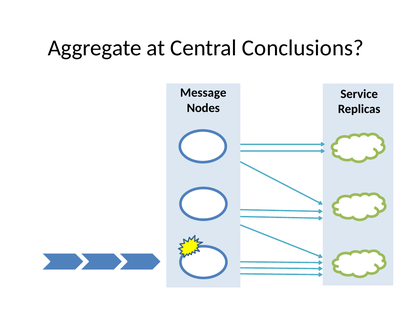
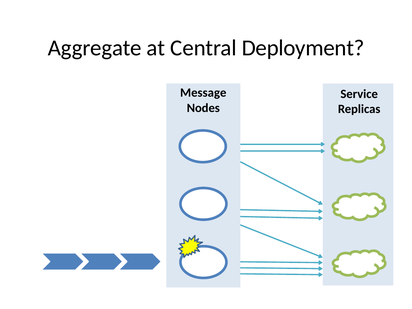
Conclusions: Conclusions -> Deployment
